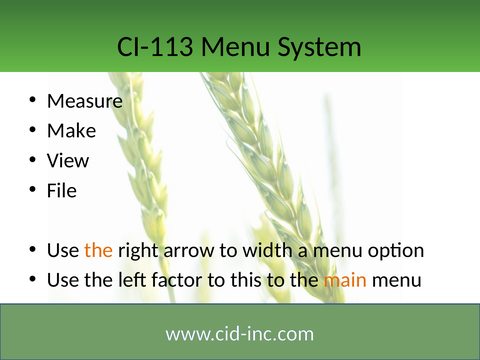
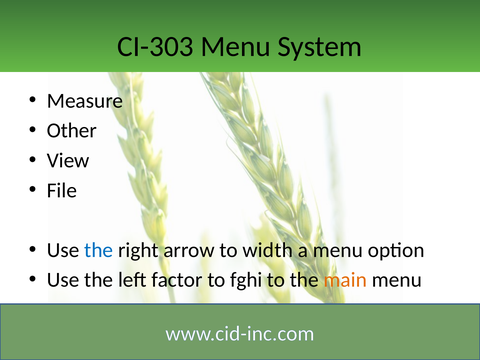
CI-113: CI-113 -> CI-303
Make: Make -> Other
the at (99, 250) colour: orange -> blue
this: this -> fghi
